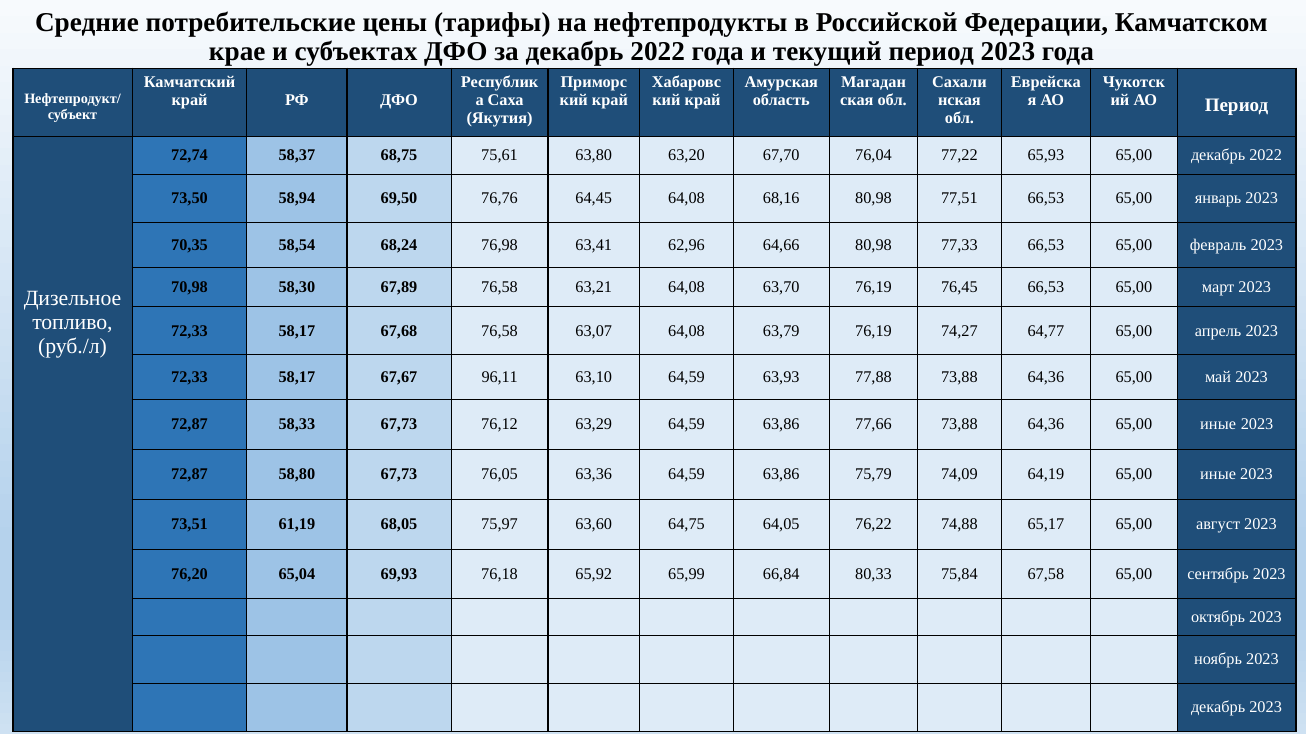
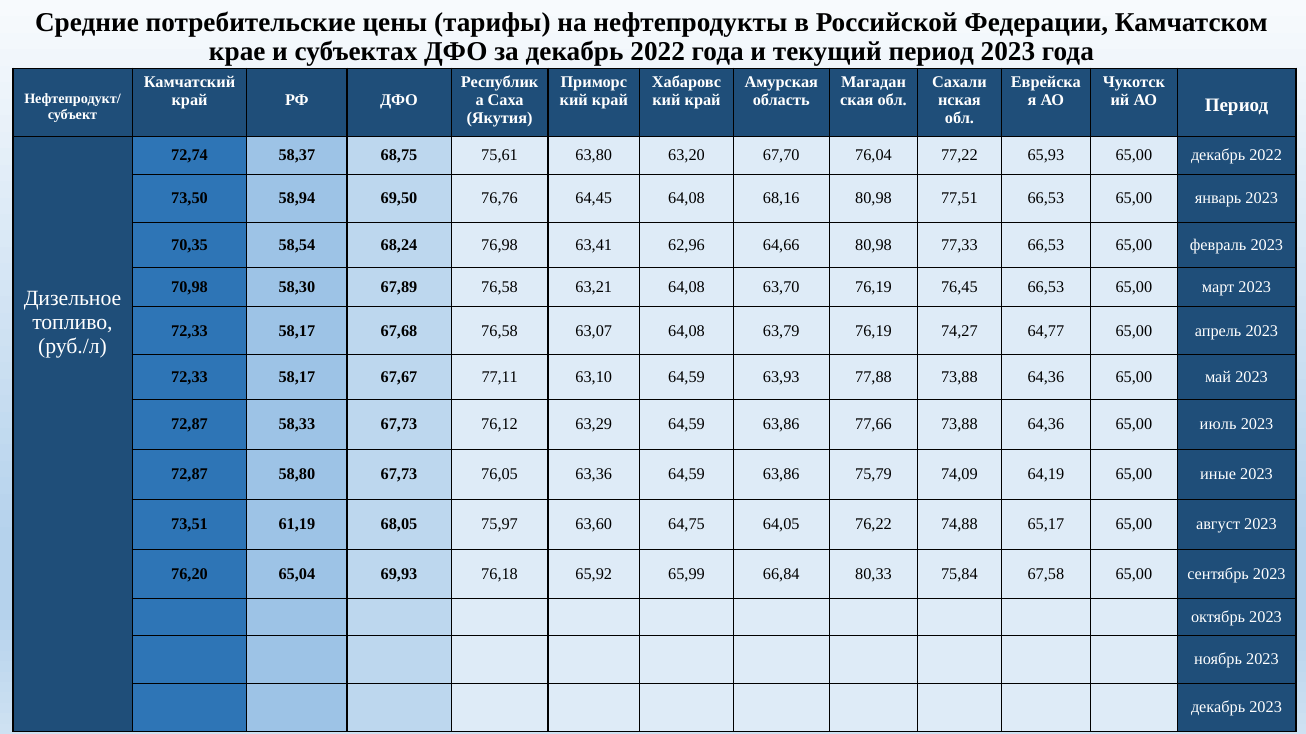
96,11: 96,11 -> 77,11
64,36 65,00 иные: иные -> июль
